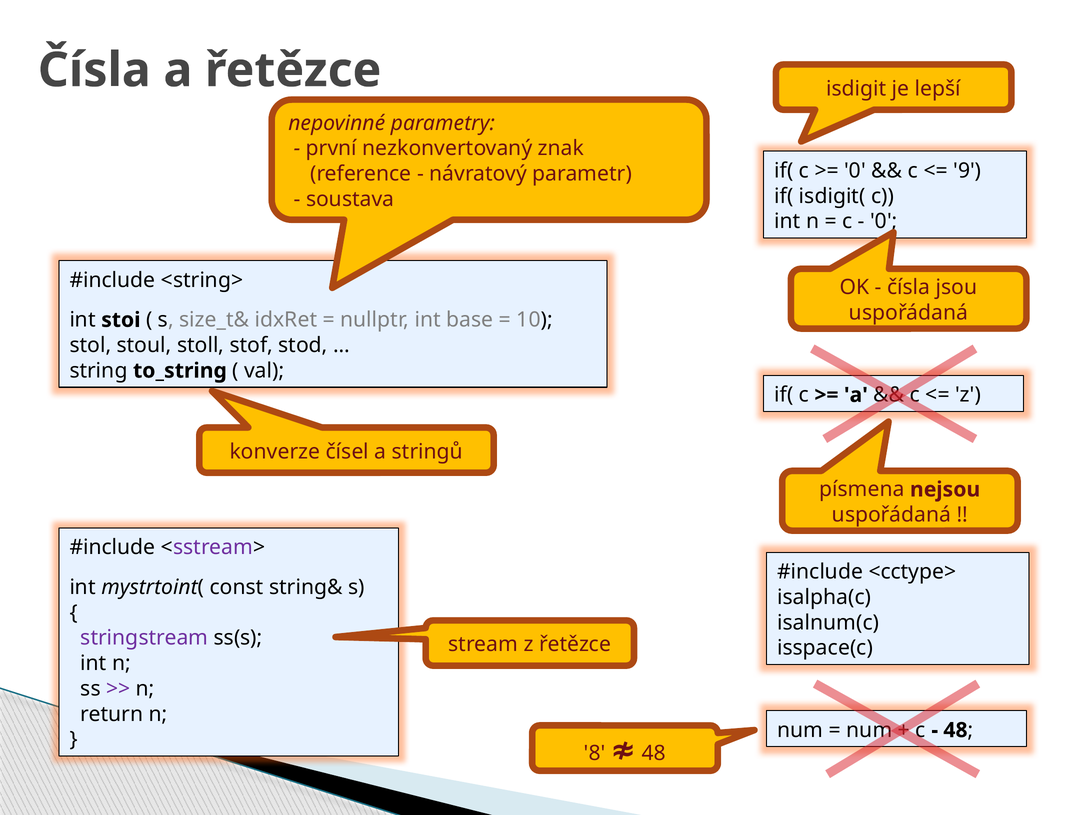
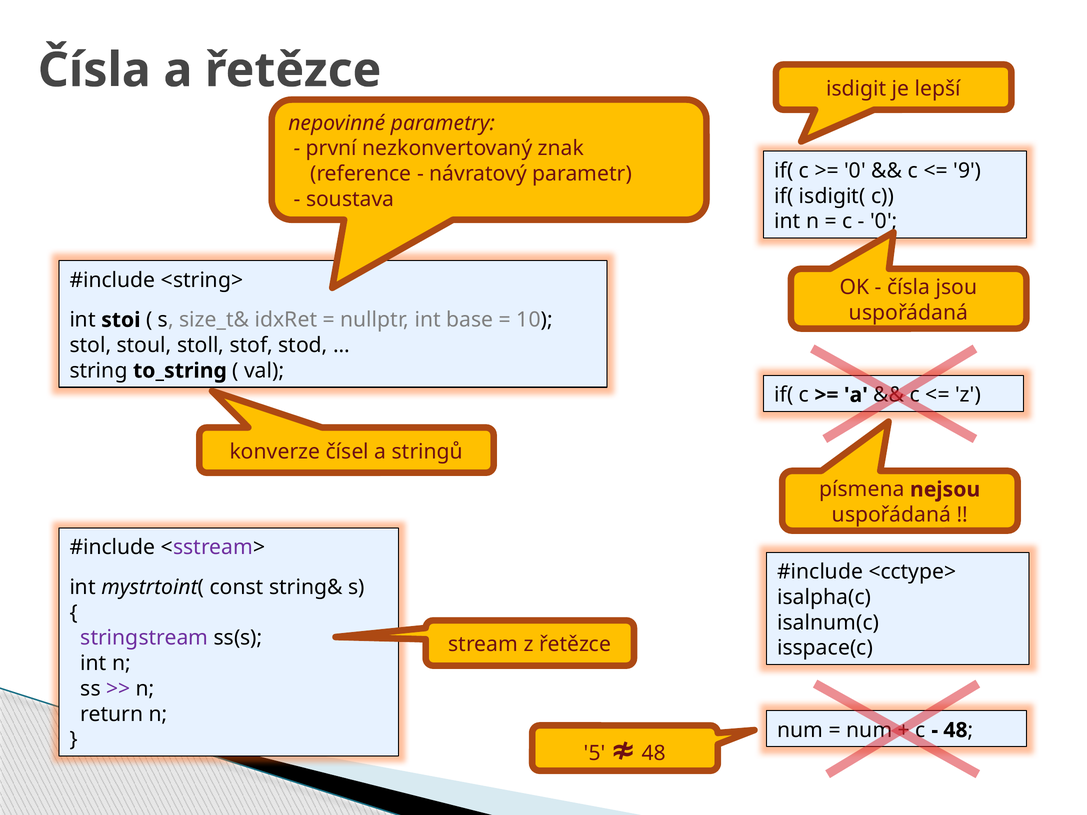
8: 8 -> 5
